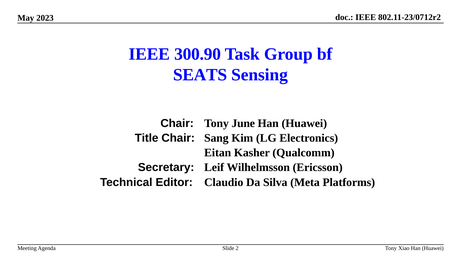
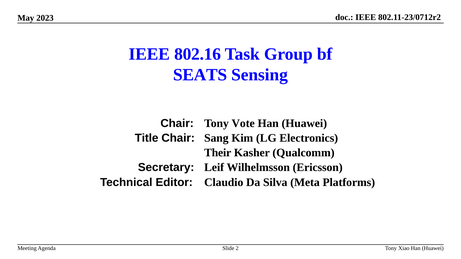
300.90: 300.90 -> 802.16
June: June -> Vote
Eitan: Eitan -> Their
